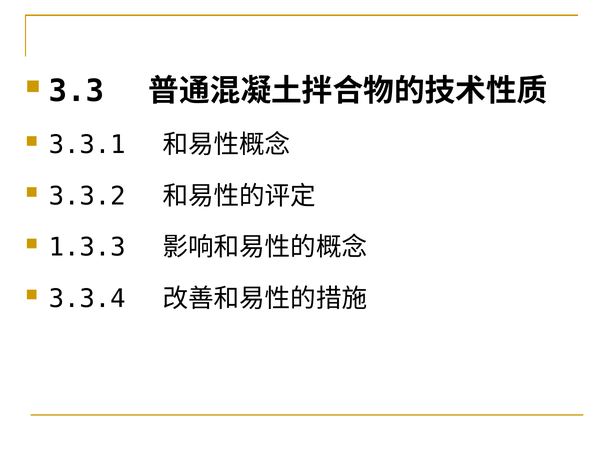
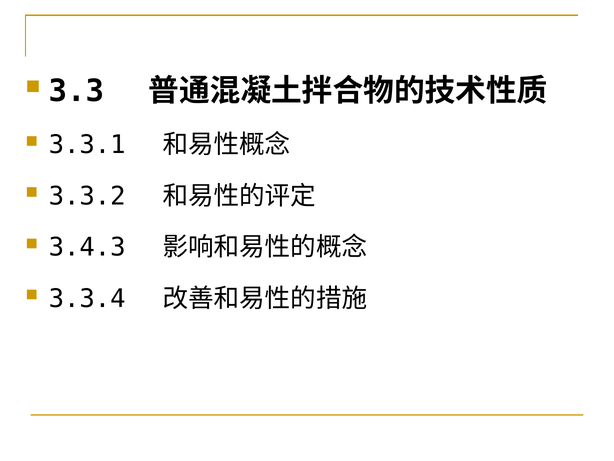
1.3.3: 1.3.3 -> 3.4.3
